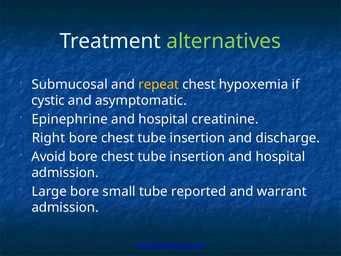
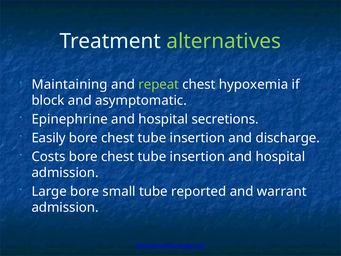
Submucosal: Submucosal -> Maintaining
repeat colour: yellow -> light green
cystic: cystic -> block
creatinine: creatinine -> secretions
Right: Right -> Easily
Avoid: Avoid -> Costs
